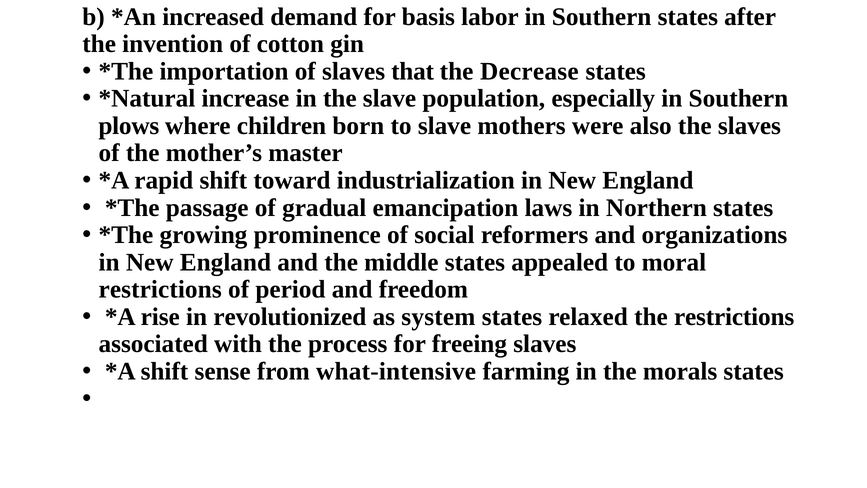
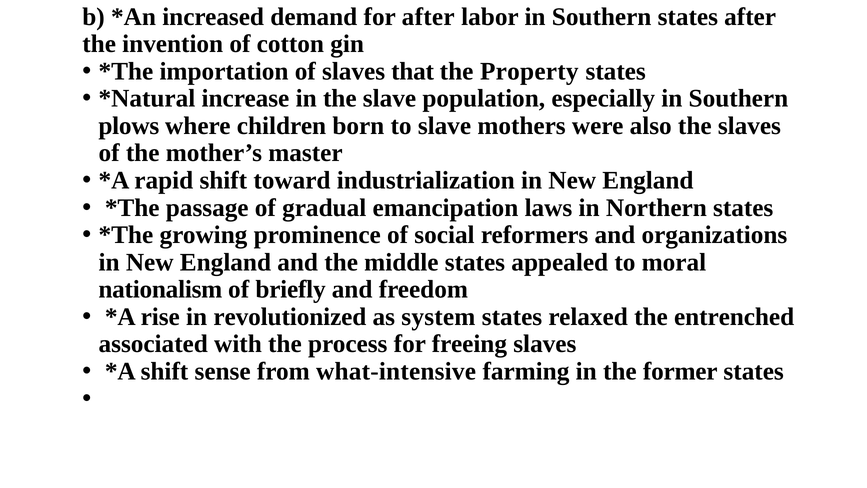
for basis: basis -> after
Decrease: Decrease -> Property
restrictions at (160, 289): restrictions -> nationalism
period: period -> briefly
the restrictions: restrictions -> entrenched
morals: morals -> former
